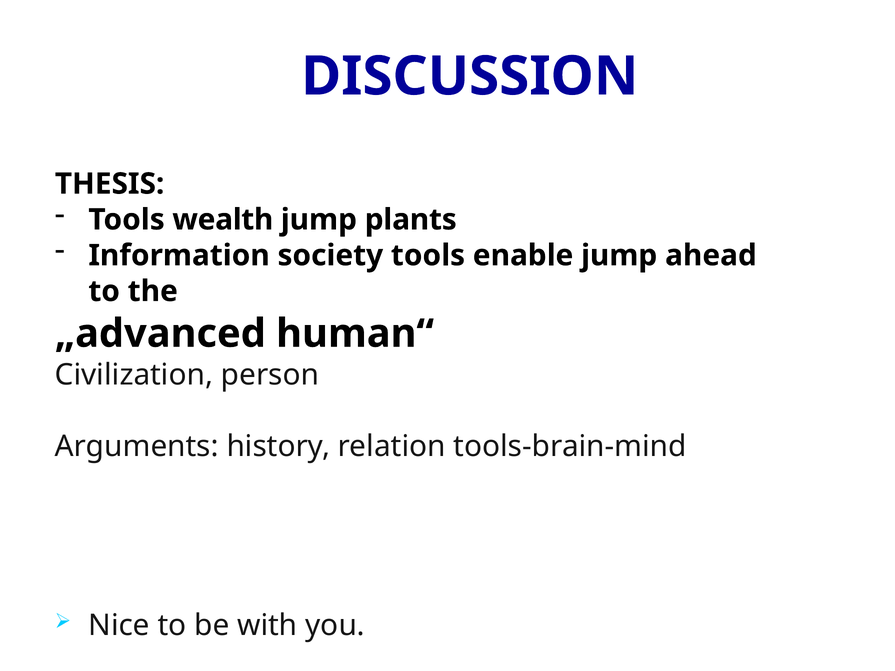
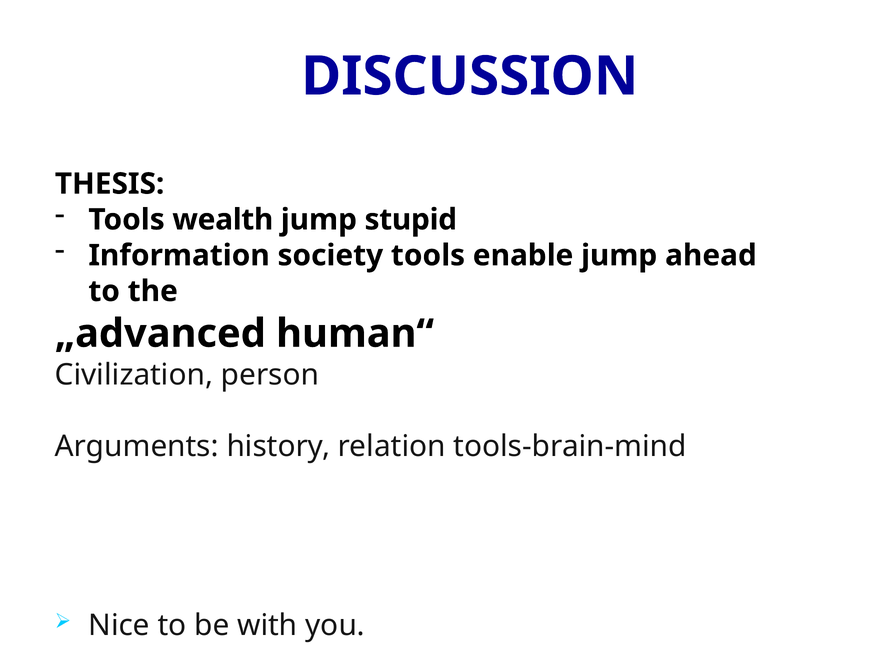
plants: plants -> stupid
